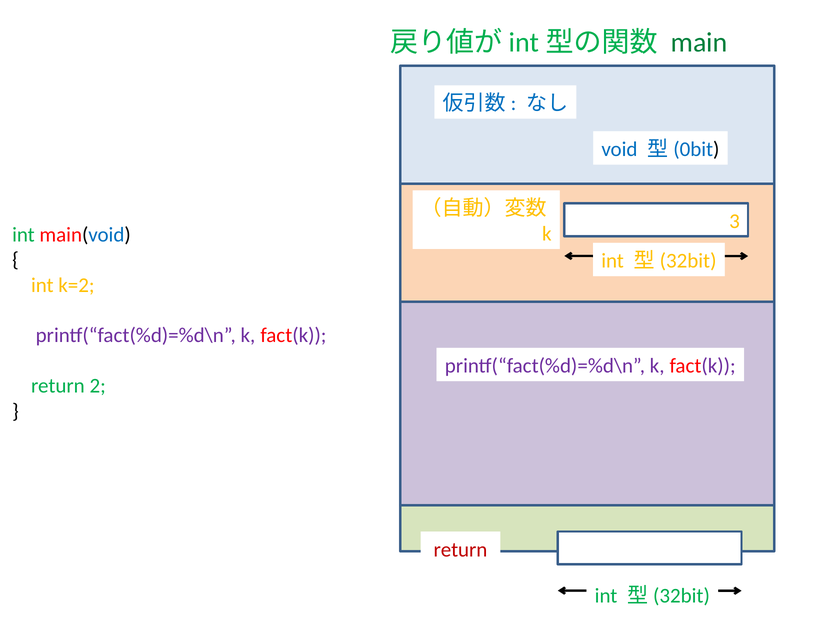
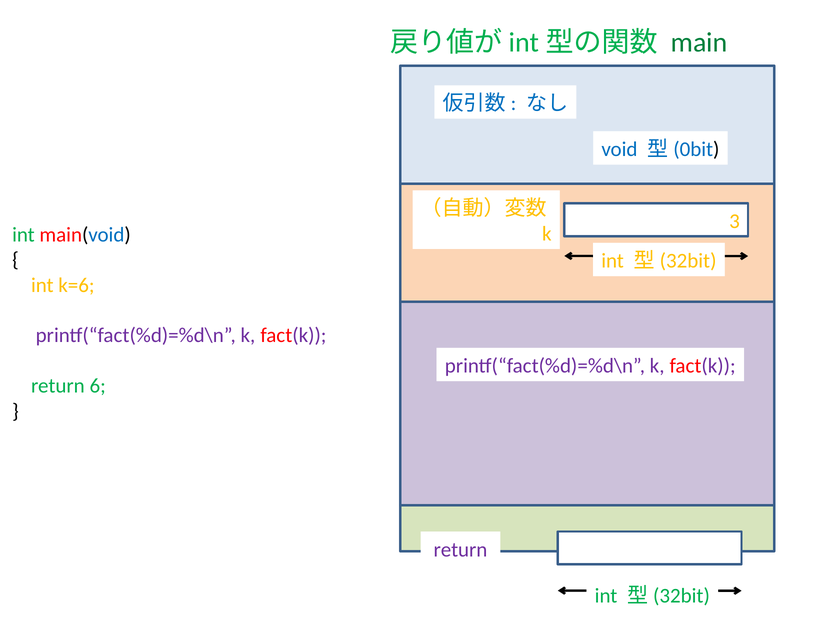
k=2: k=2 -> k=6
2: 2 -> 6
return at (460, 550) colour: red -> purple
